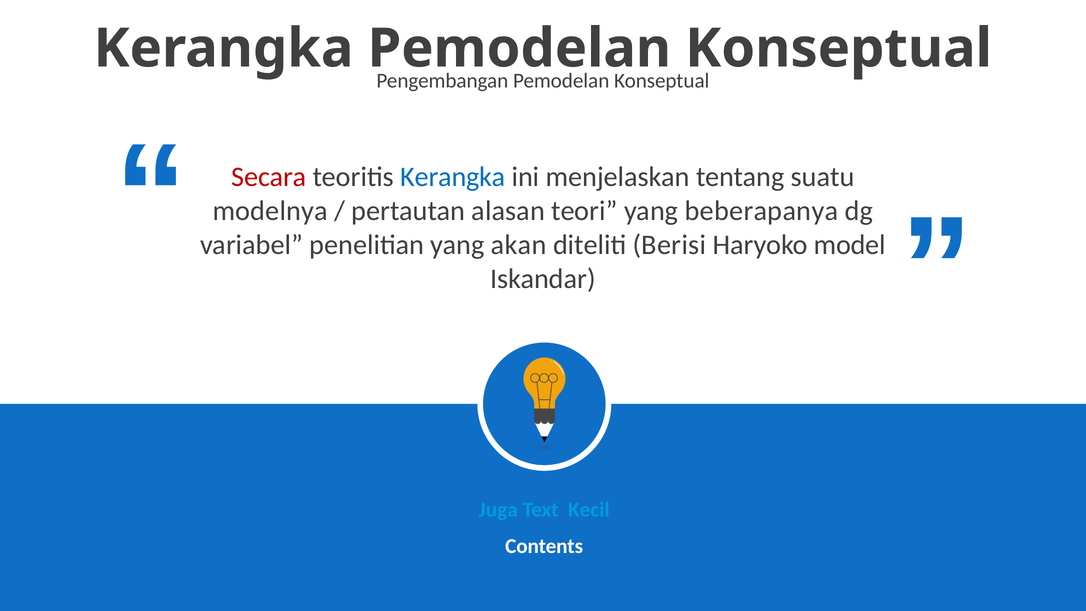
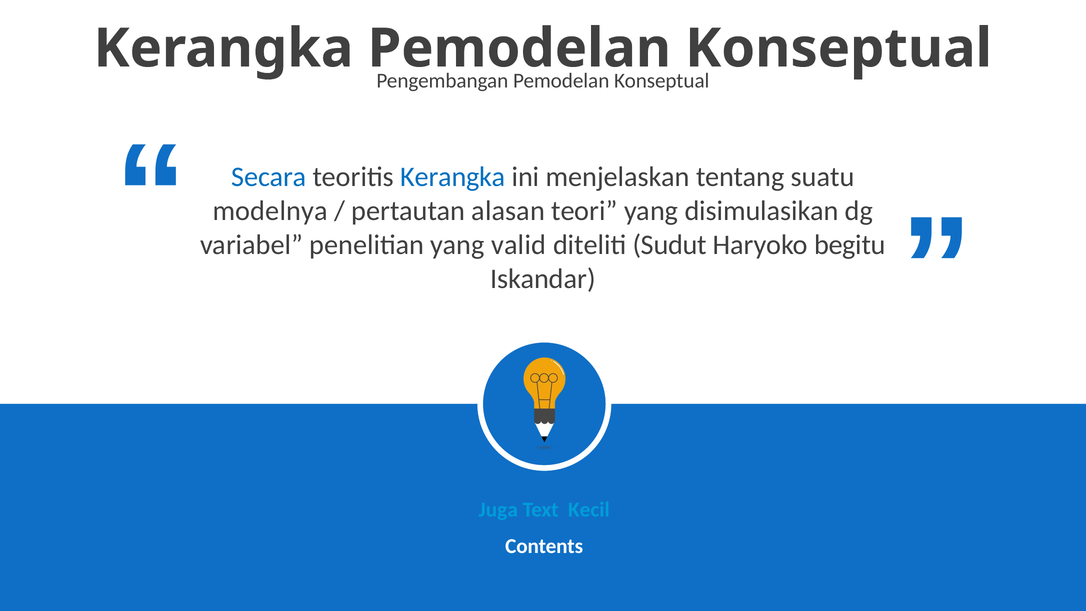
Secara colour: red -> blue
beberapanya: beberapanya -> disimulasikan
akan: akan -> valid
Berisi: Berisi -> Sudut
model: model -> begitu
